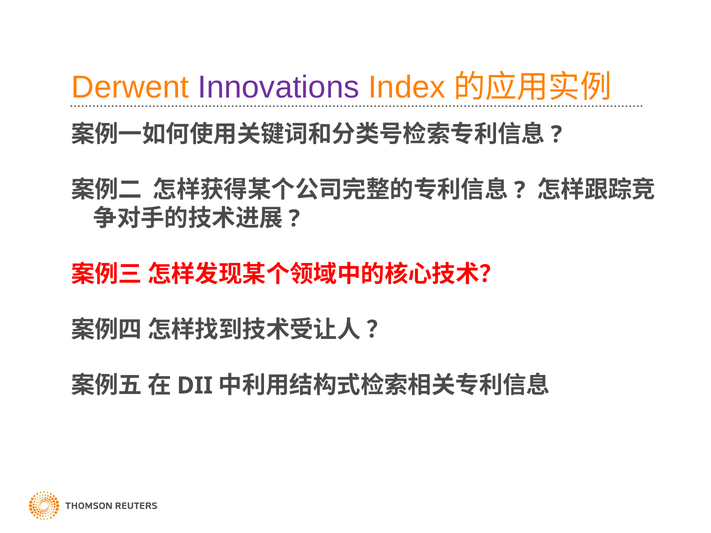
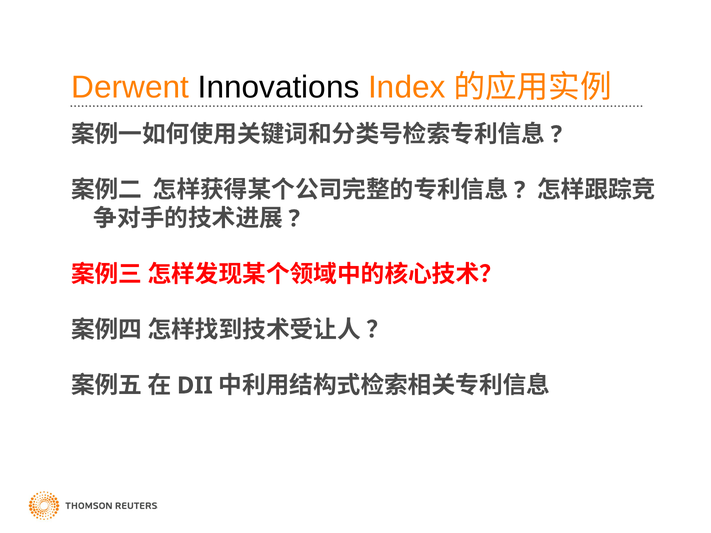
Innovations colour: purple -> black
